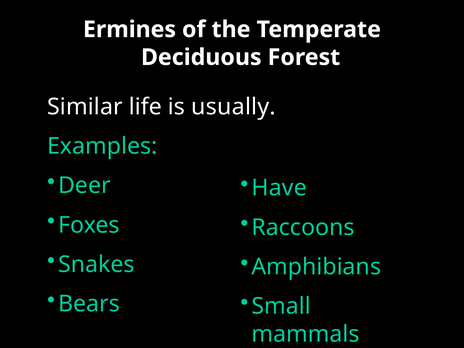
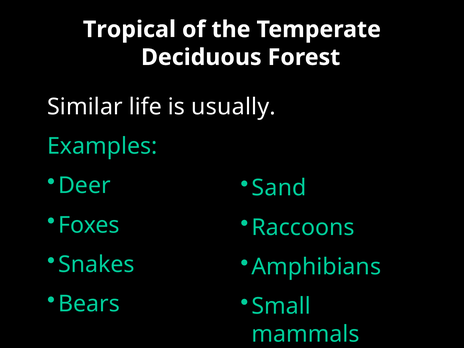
Ermines: Ermines -> Tropical
Have: Have -> Sand
